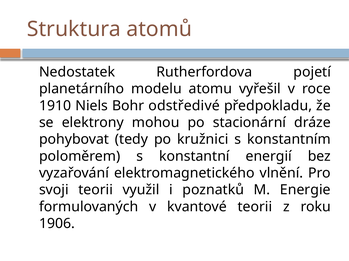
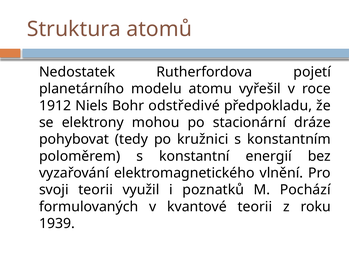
1910: 1910 -> 1912
Energie: Energie -> Pochází
1906: 1906 -> 1939
